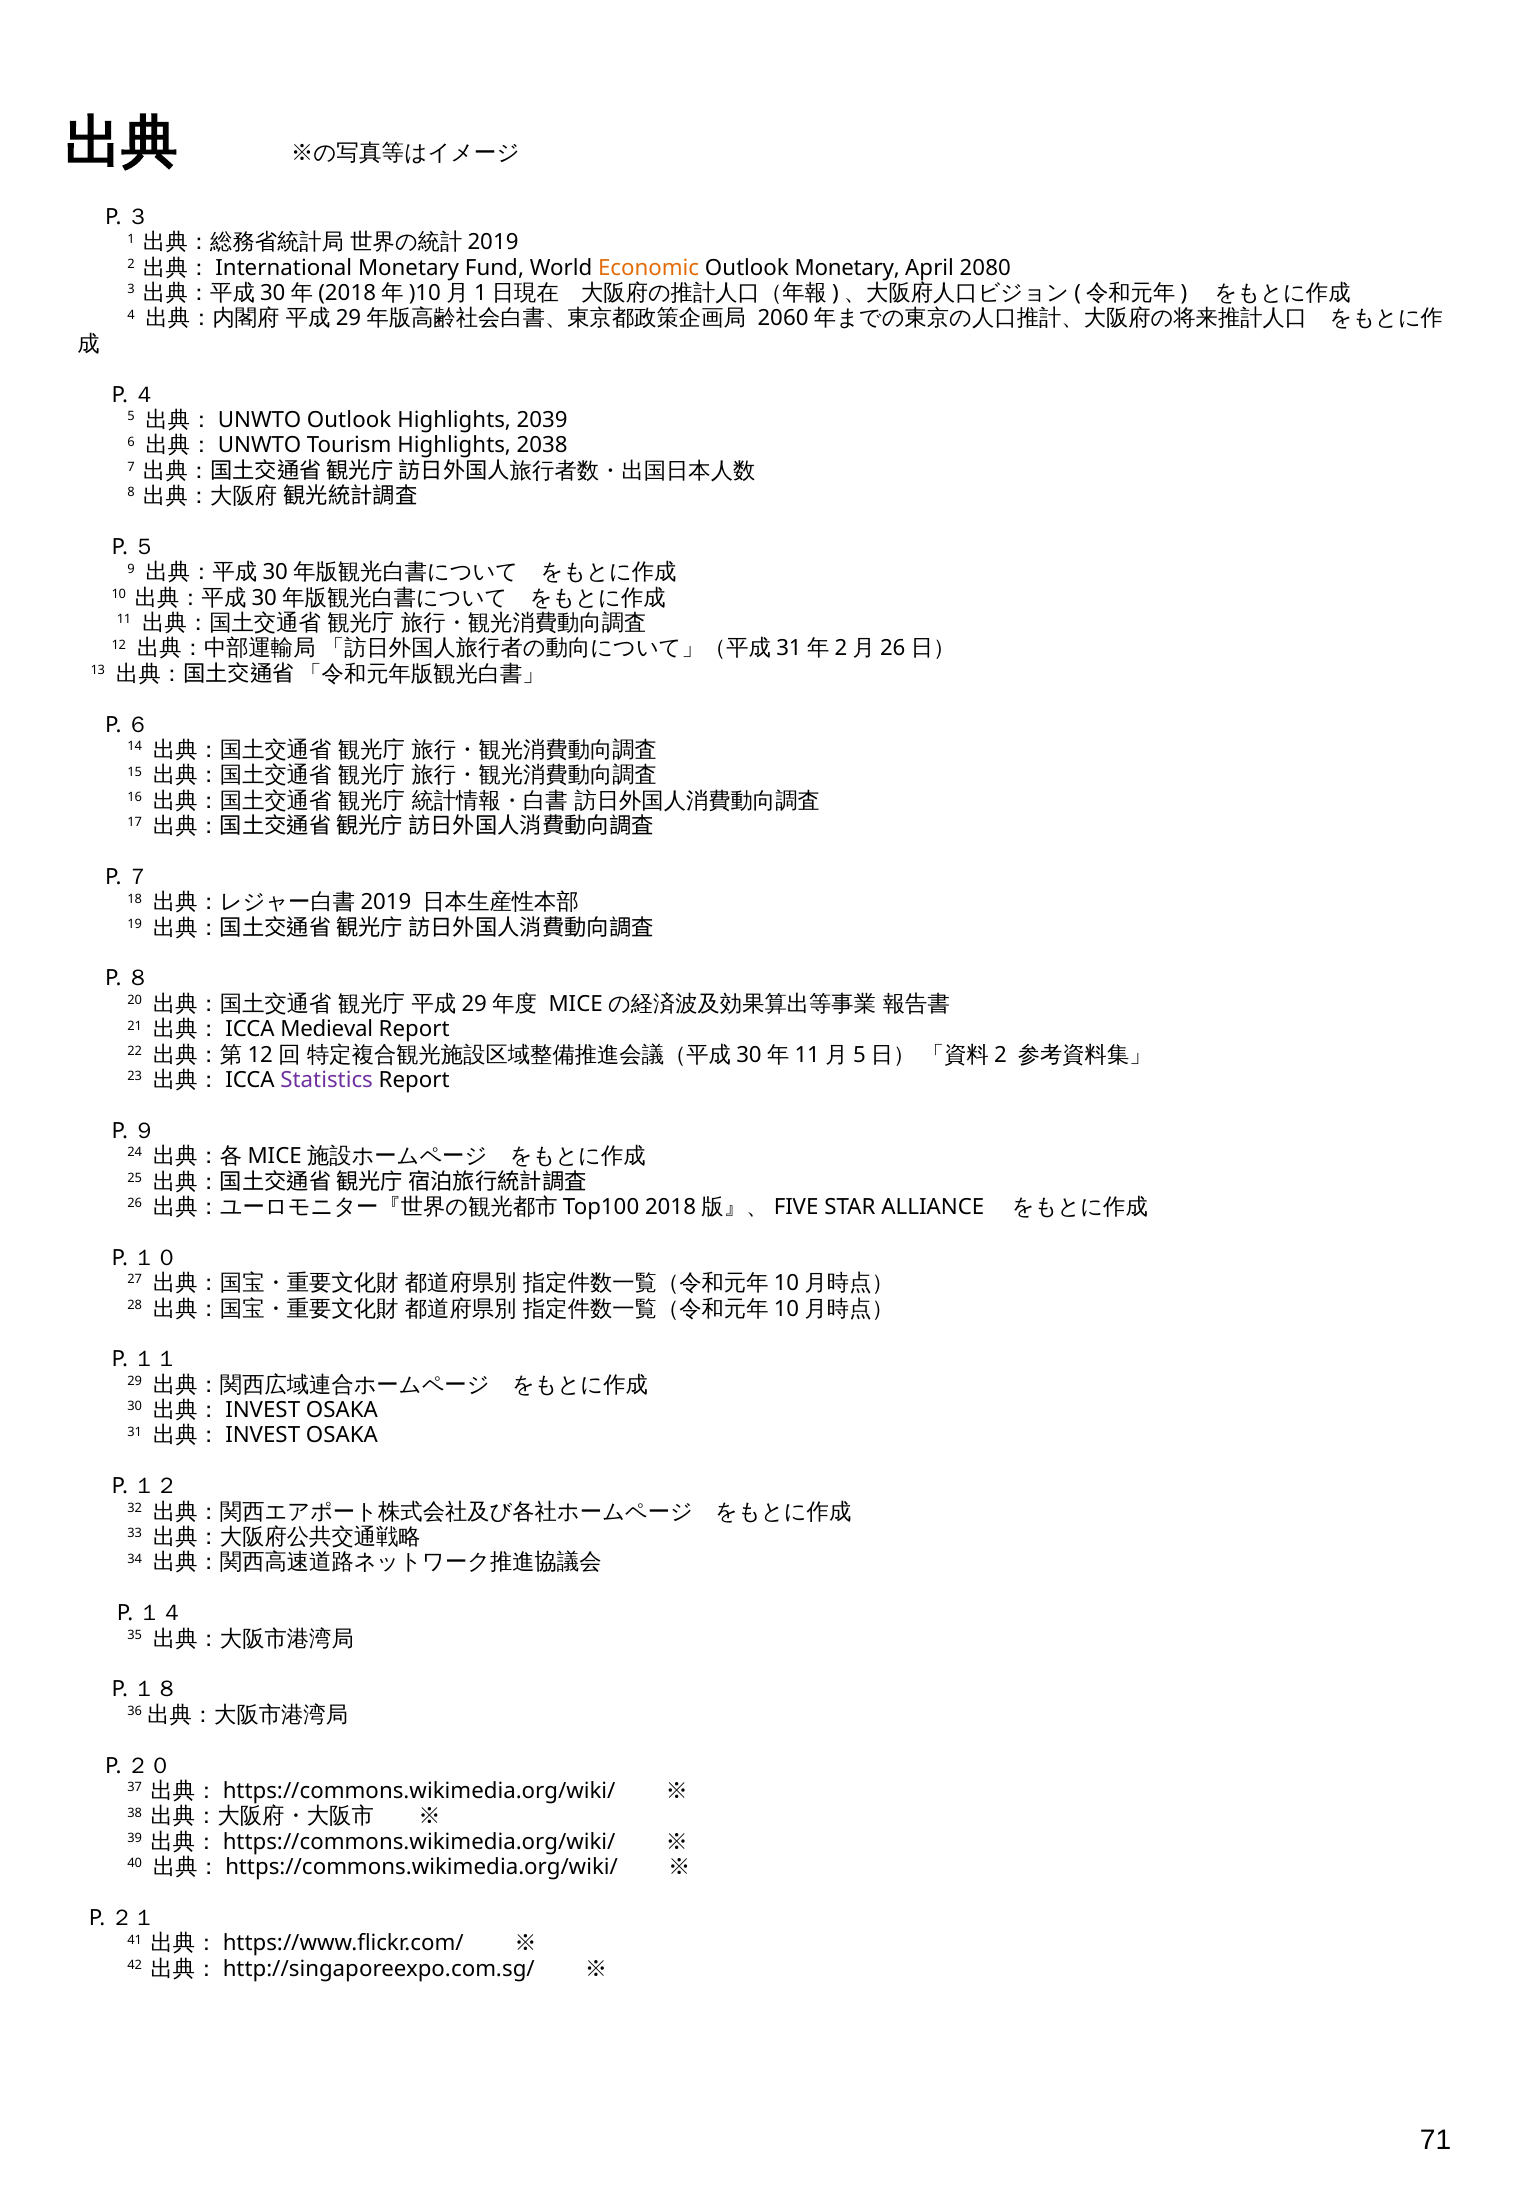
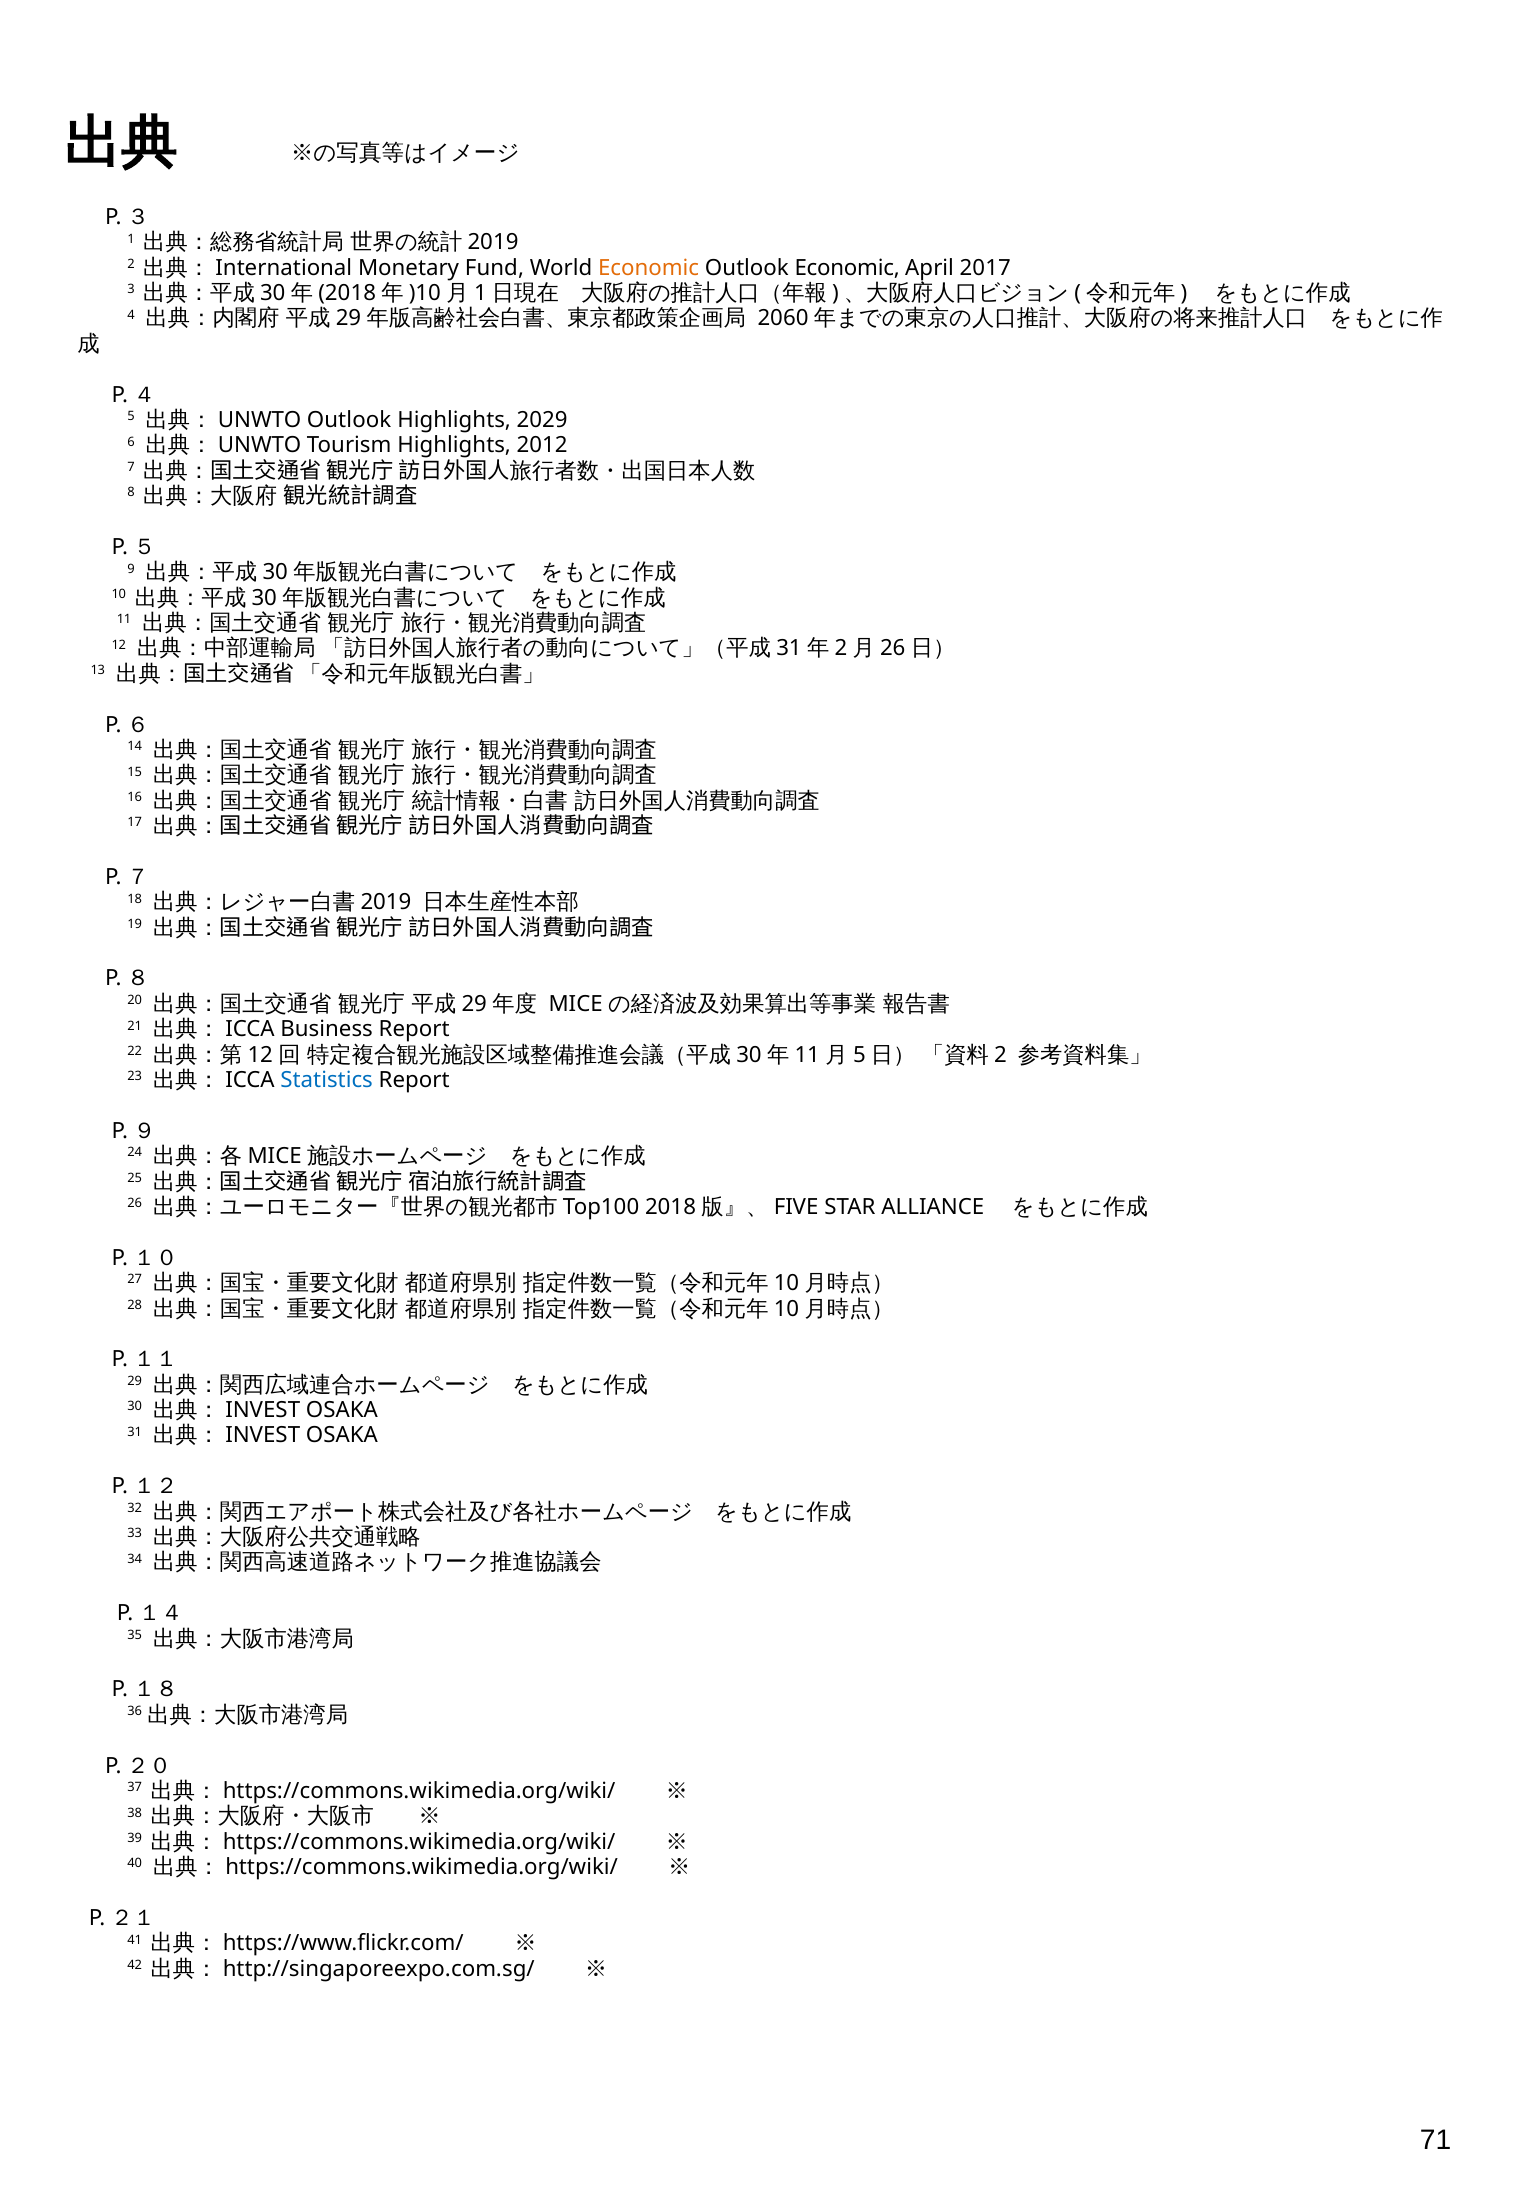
Outlook Monetary: Monetary -> Economic
2080: 2080 -> 2017
2039: 2039 -> 2029
2038: 2038 -> 2012
Medieval: Medieval -> Business
Statistics colour: purple -> blue
